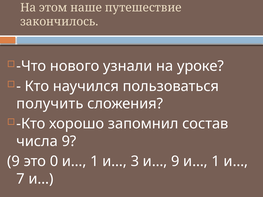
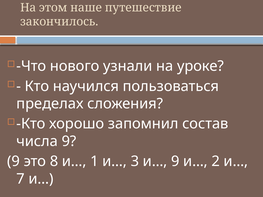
получить: получить -> пределах
0: 0 -> 8
9 и… 1: 1 -> 2
